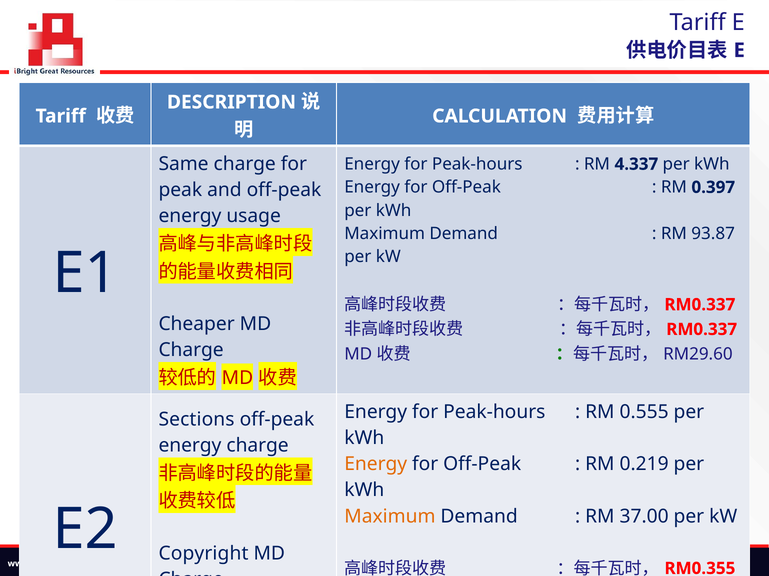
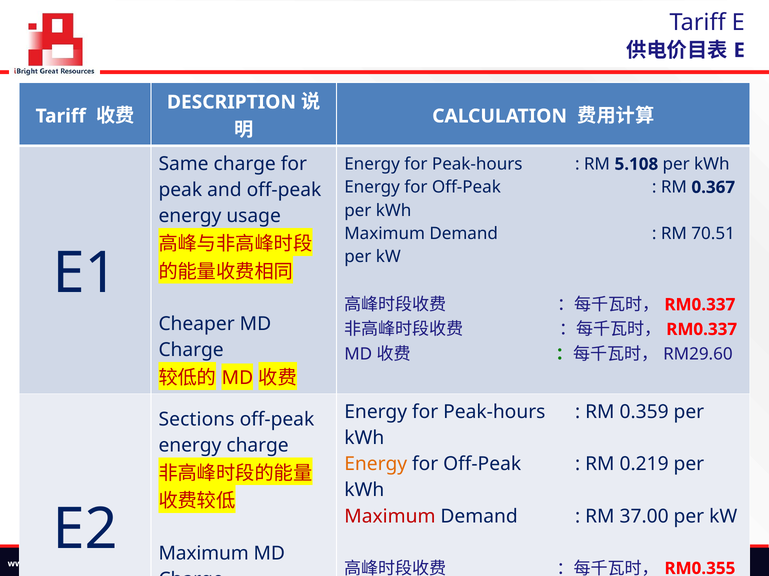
4.337: 4.337 -> 5.108
0.397: 0.397 -> 0.367
93.87: 93.87 -> 70.51
0.555: 0.555 -> 0.359
Maximum at (390, 517) colour: orange -> red
Copyright at (203, 554): Copyright -> Maximum
